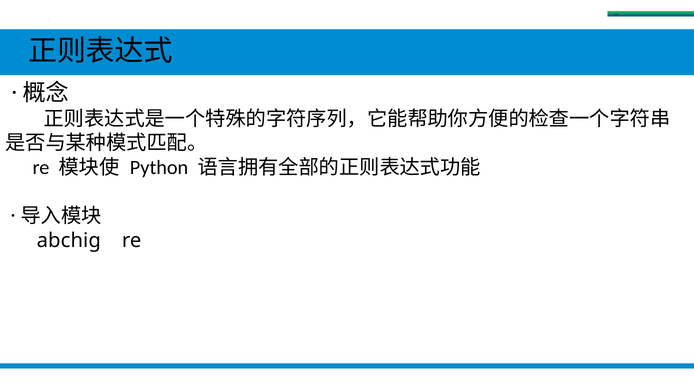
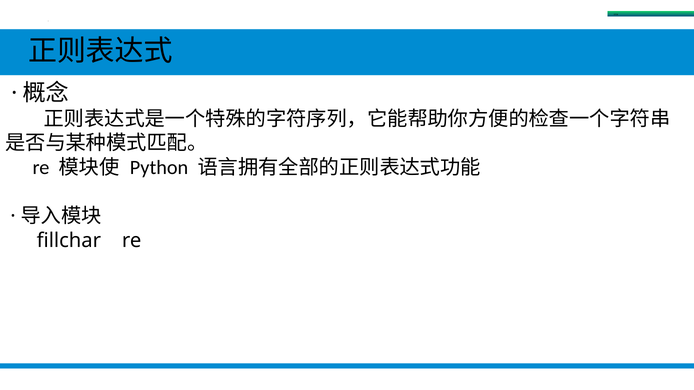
abchig: abchig -> fillchar
